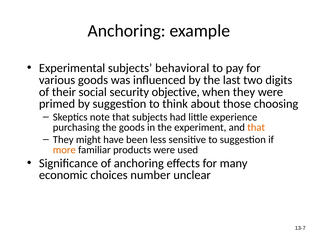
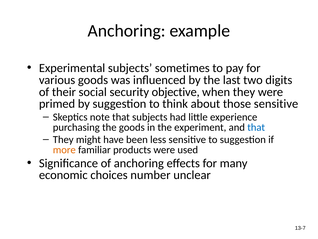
behavioral: behavioral -> sometimes
those choosing: choosing -> sensitive
that at (256, 127) colour: orange -> blue
